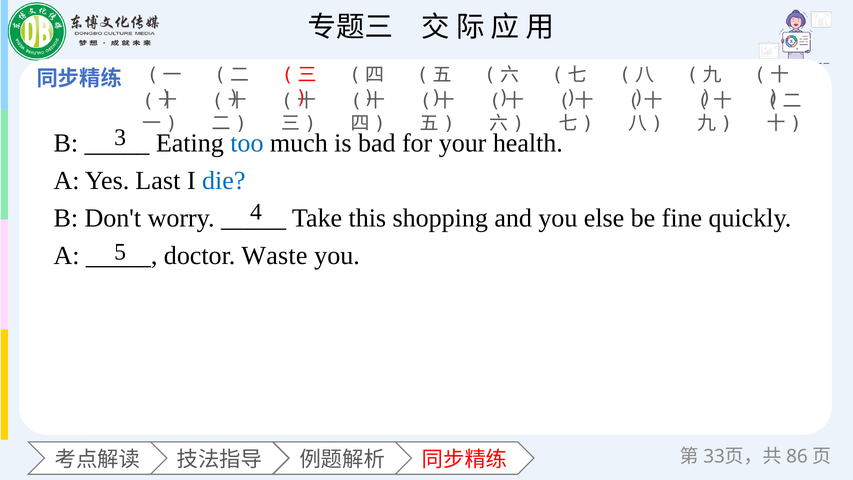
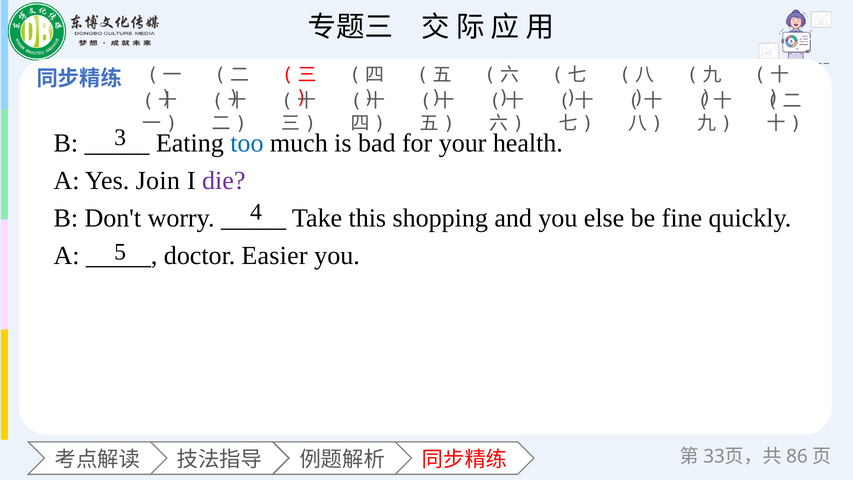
Last: Last -> Join
die colour: blue -> purple
Waste: Waste -> Easier
